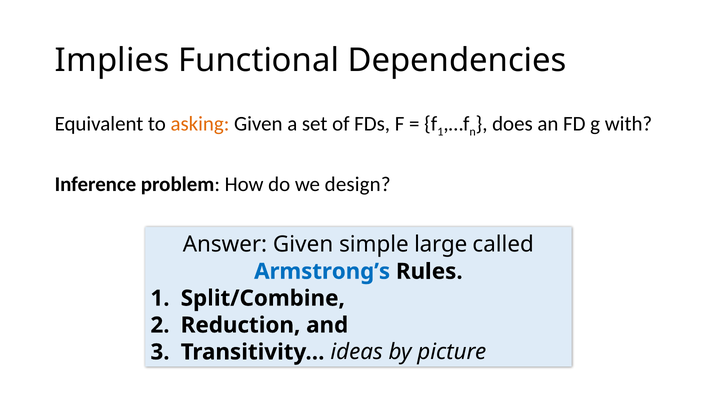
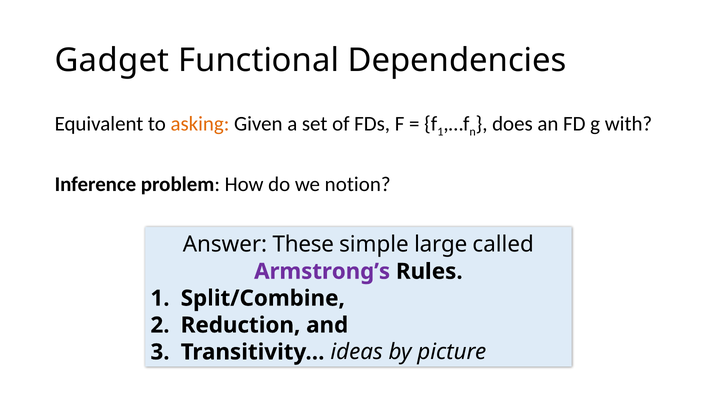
Implies: Implies -> Gadget
design: design -> notion
Answer Given: Given -> These
Armstrong’s colour: blue -> purple
